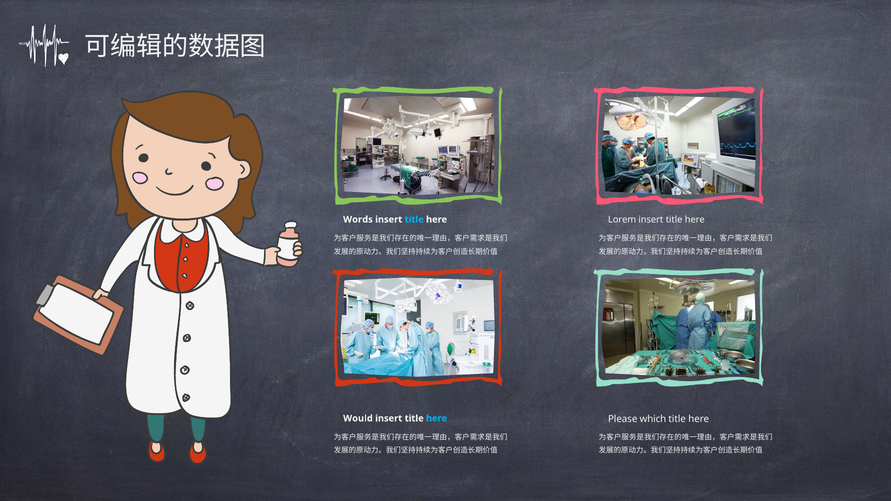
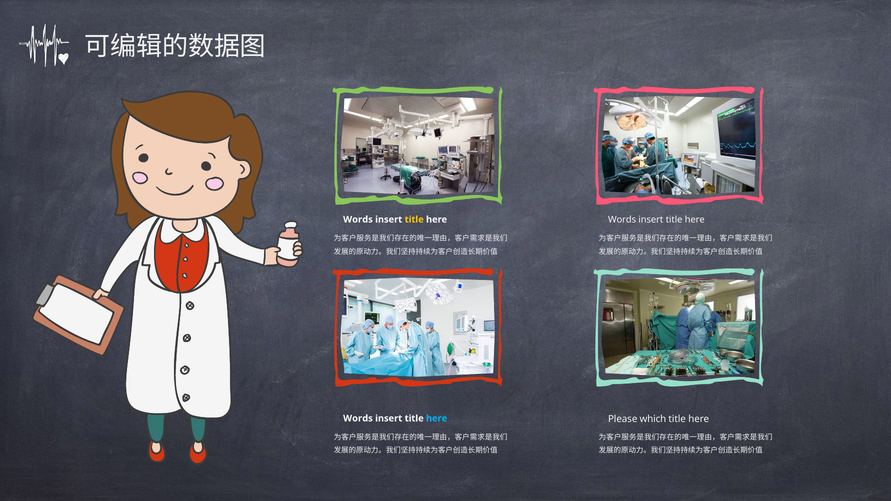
Lorem at (622, 220): Lorem -> Words
title at (414, 220) colour: light blue -> yellow
Would at (358, 418): Would -> Words
